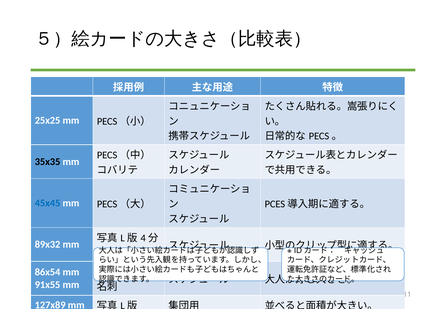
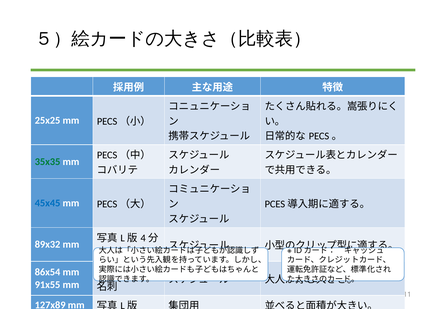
35x35 colour: black -> green
